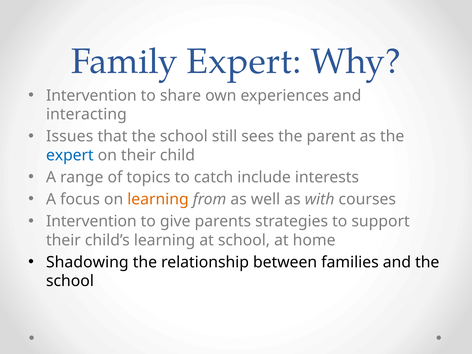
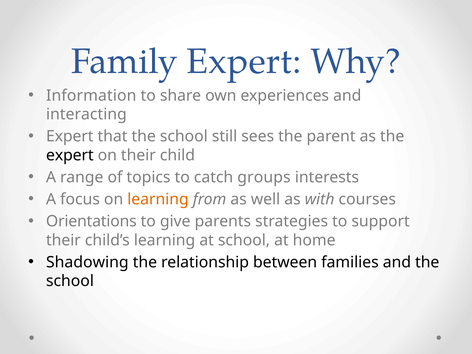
Intervention at (91, 96): Intervention -> Information
Issues at (70, 136): Issues -> Expert
expert at (70, 155) colour: blue -> black
include: include -> groups
Intervention at (91, 221): Intervention -> Orientations
